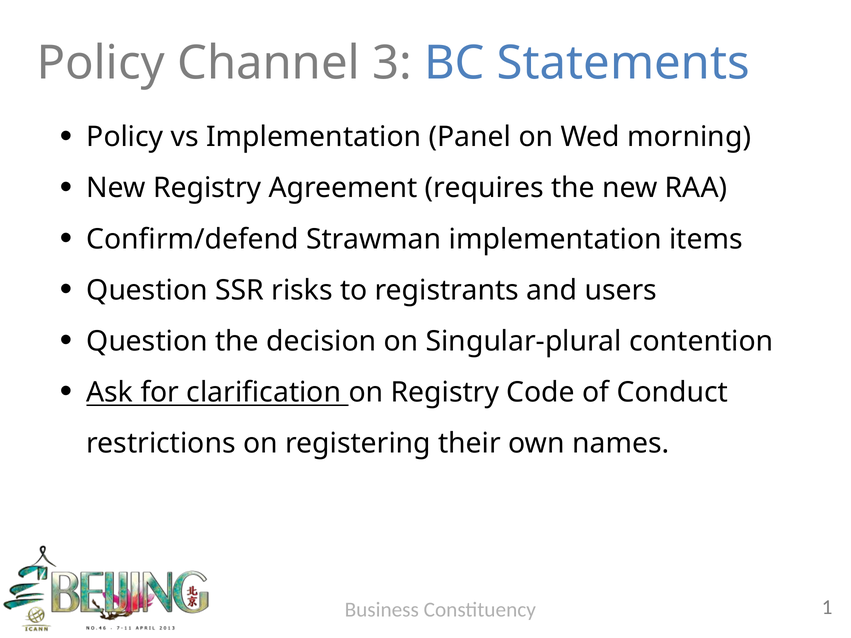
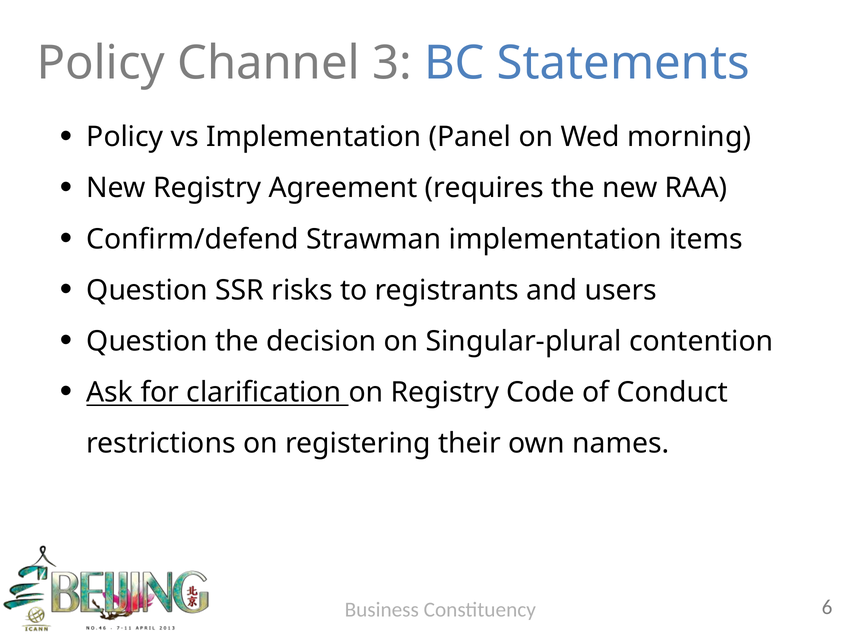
1: 1 -> 6
